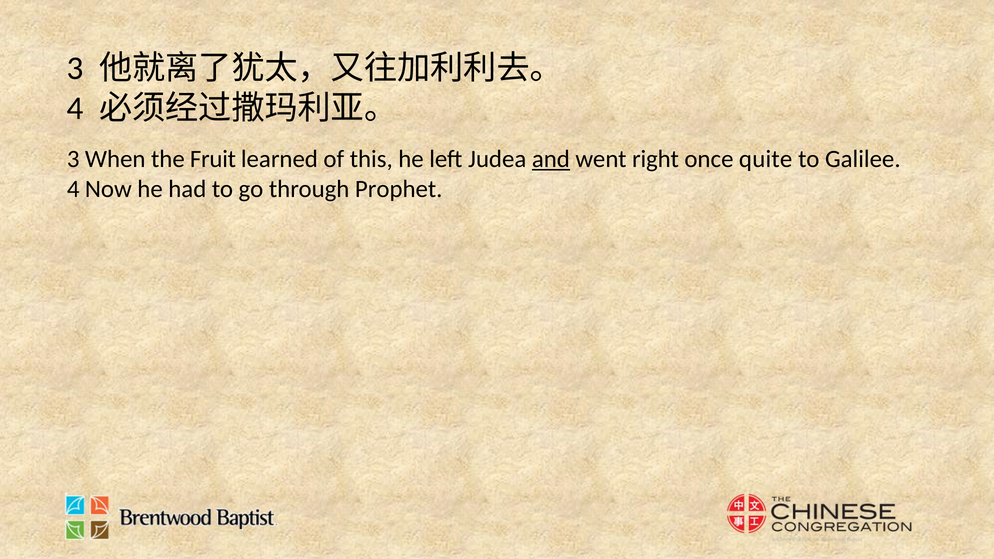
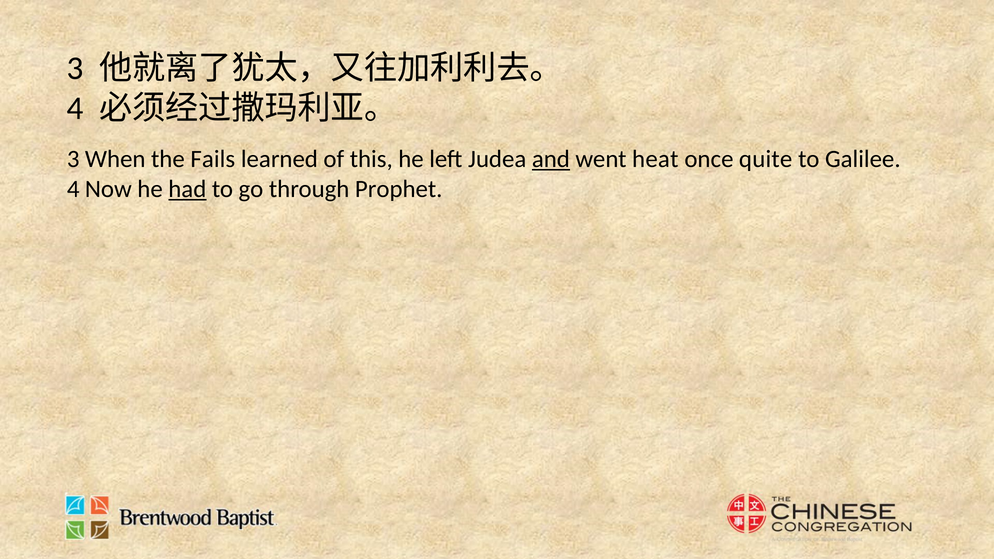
Fruit: Fruit -> Fails
right: right -> heat
had underline: none -> present
